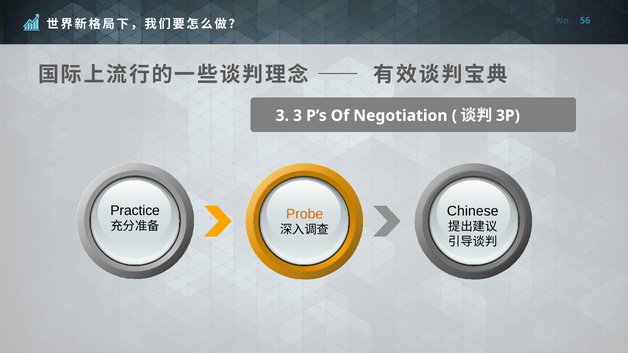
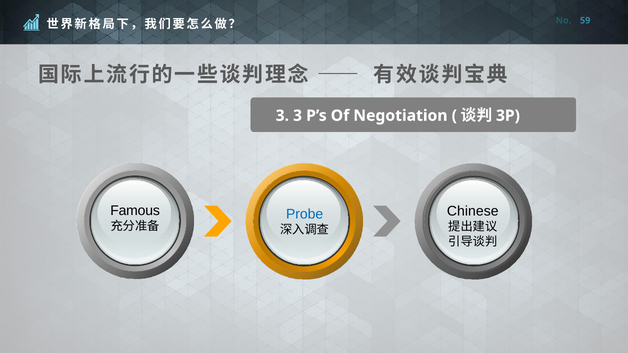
56: 56 -> 59
Practice: Practice -> Famous
Probe colour: orange -> blue
